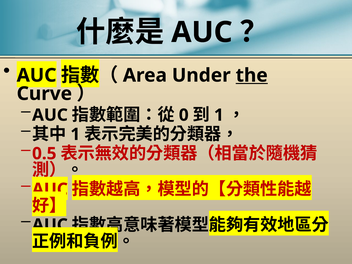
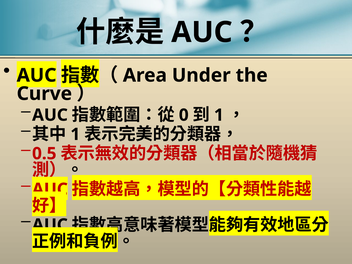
the underline: present -> none
